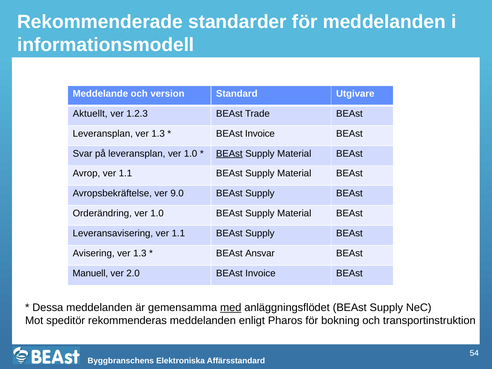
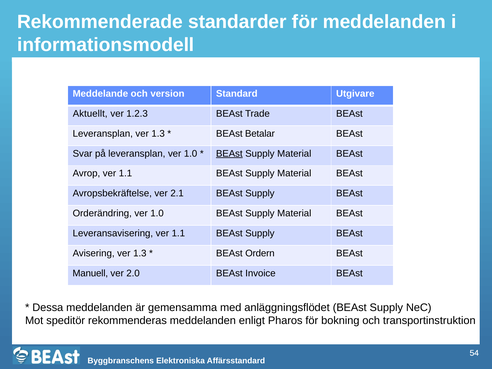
Invoice at (260, 134): Invoice -> Betalar
9.0: 9.0 -> 2.1
Ansvar: Ansvar -> Ordern
med underline: present -> none
